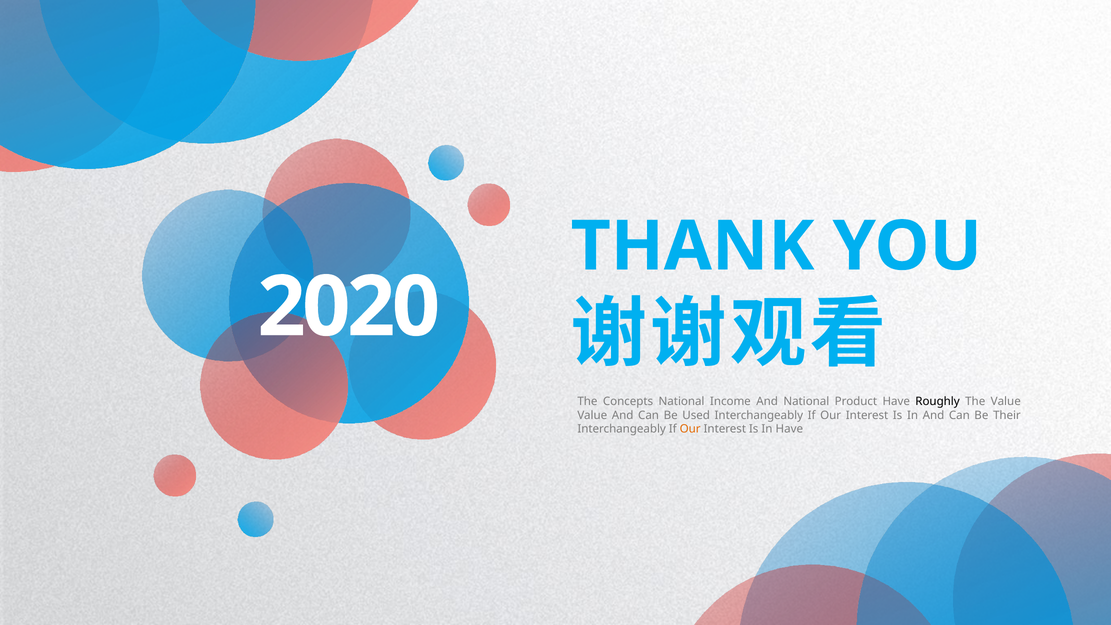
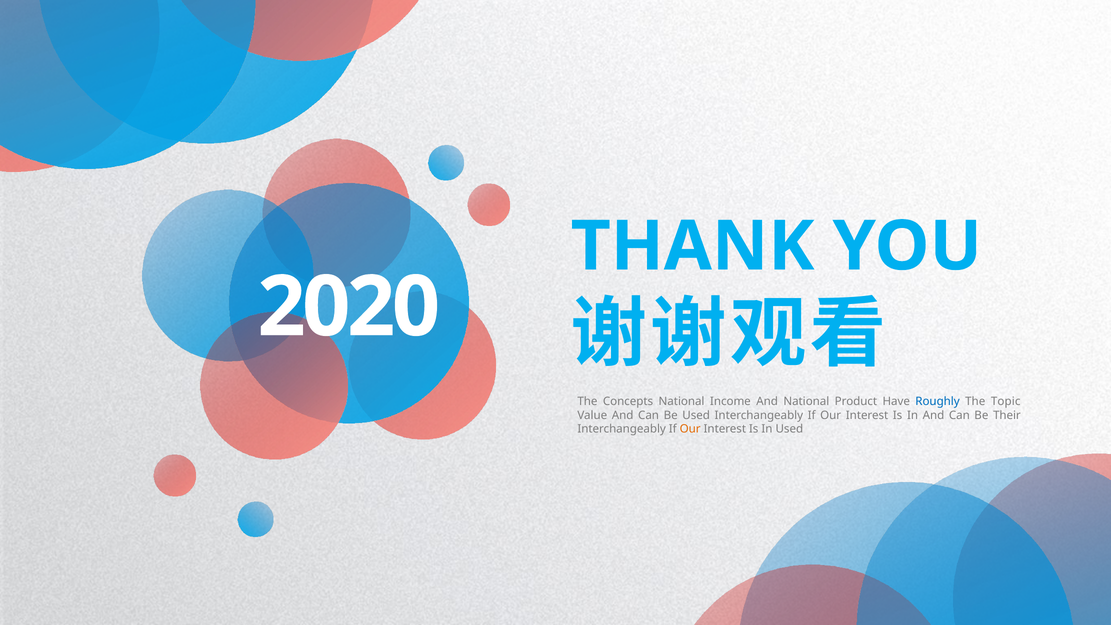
Roughly colour: black -> blue
The Value: Value -> Topic
In Have: Have -> Used
